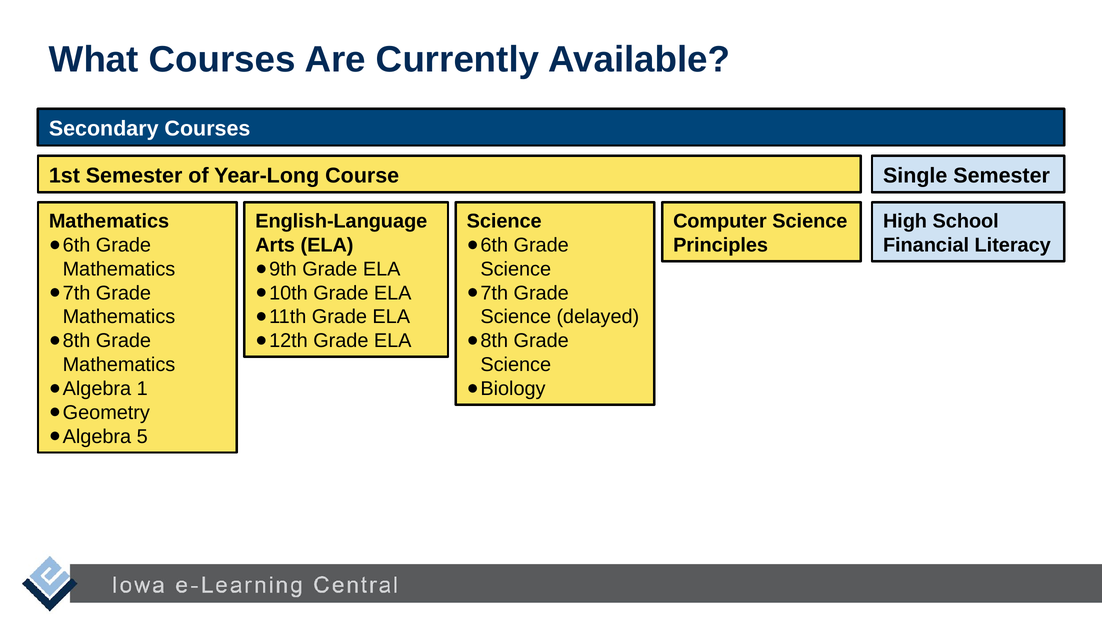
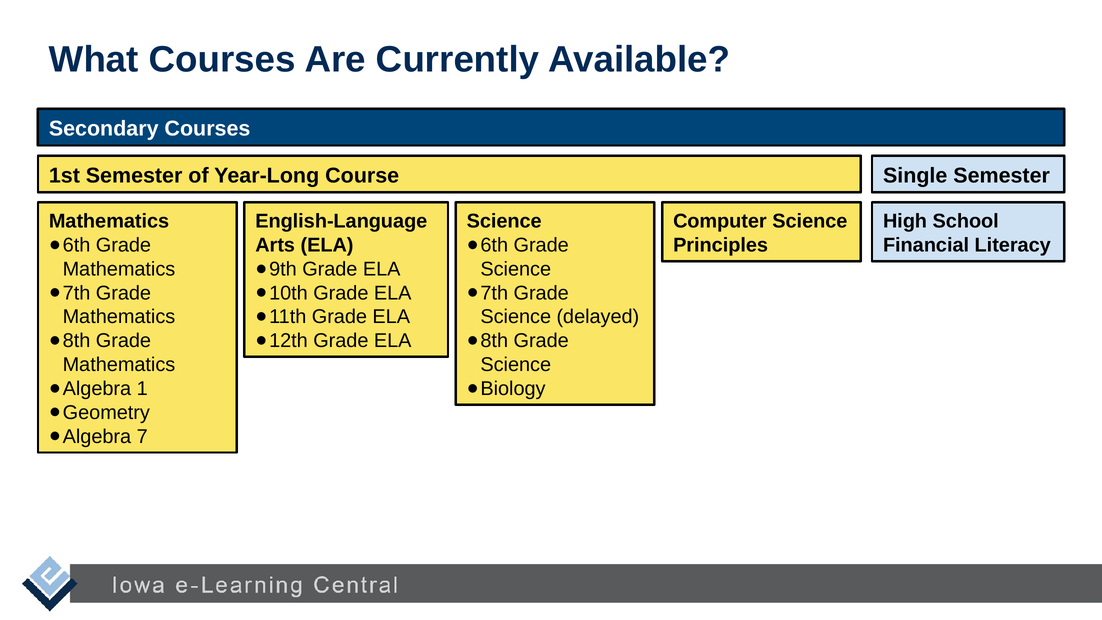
5: 5 -> 7
